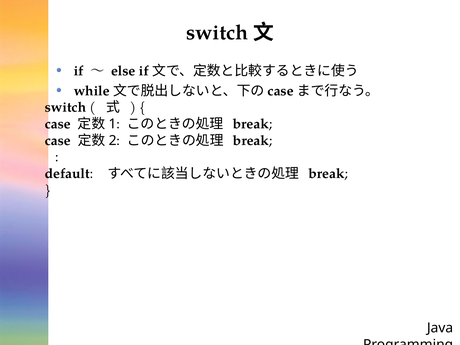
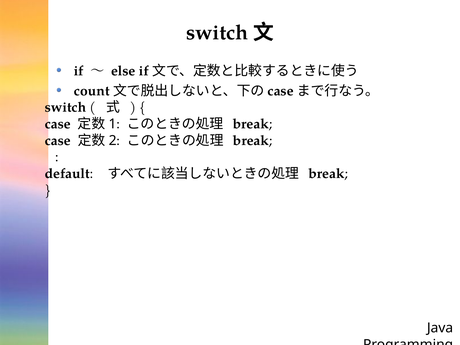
while: while -> count
